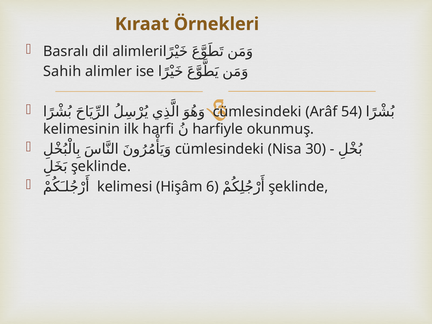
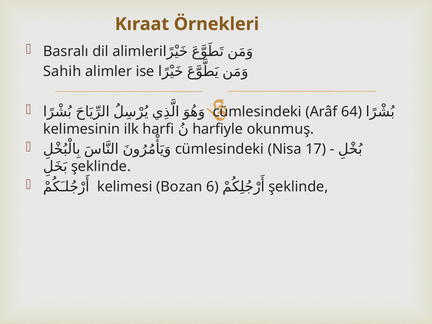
54: 54 -> 64
30: 30 -> 17
Hişâm: Hişâm -> Bozan
